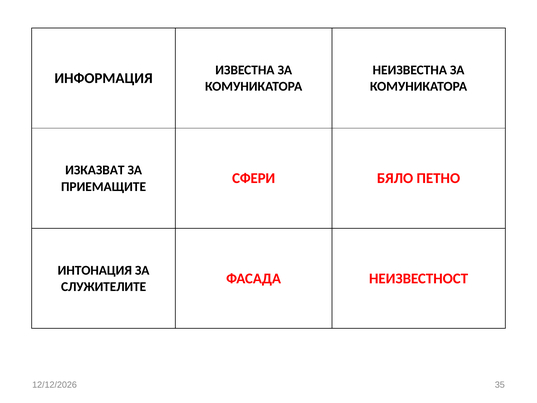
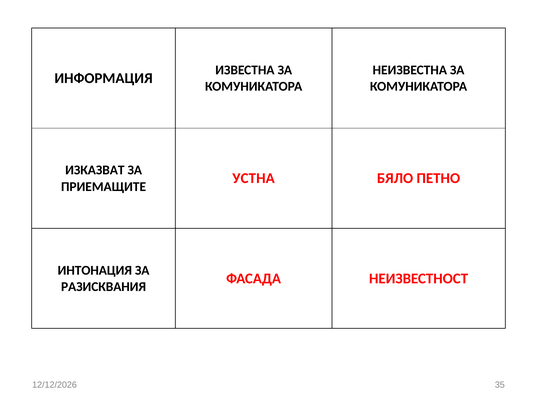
СФЕРИ: СФЕРИ -> УСТНА
СЛУЖИТЕЛИТЕ: СЛУЖИТЕЛИТЕ -> РАЗИСКВАНИЯ
